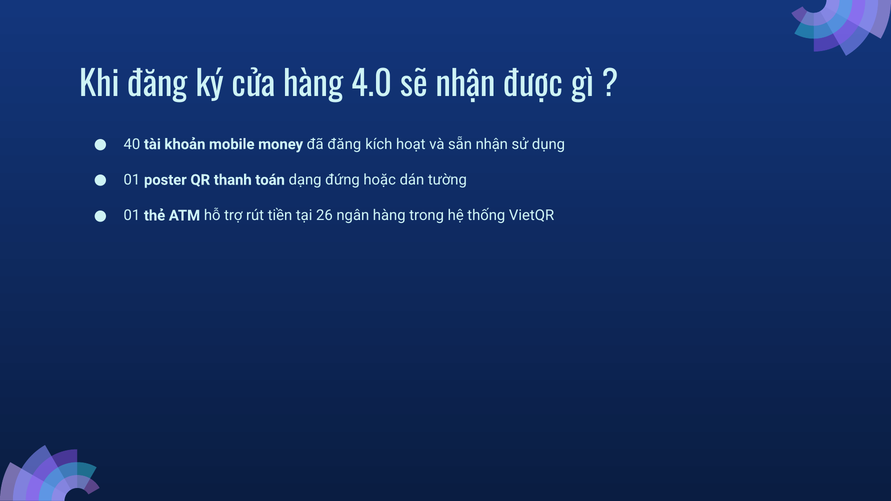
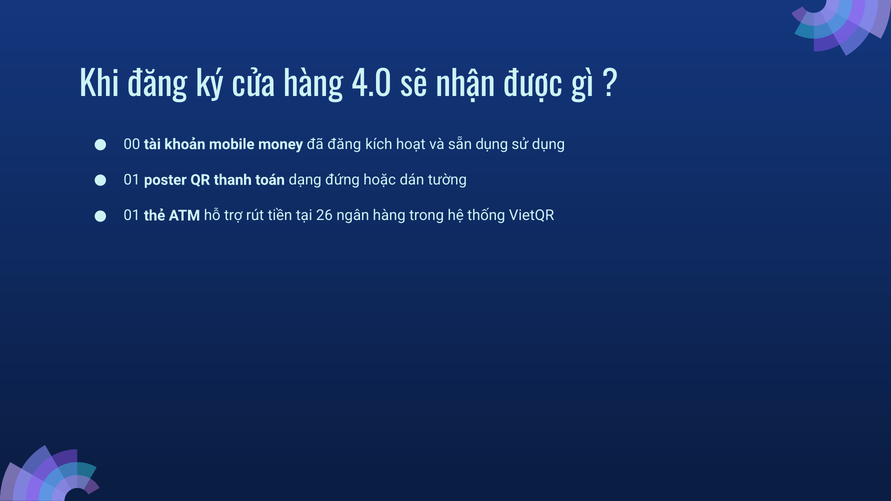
40: 40 -> 00
sẵn nhận: nhận -> dụng
